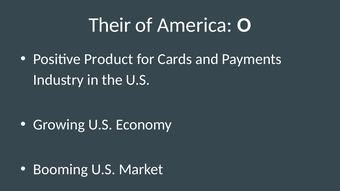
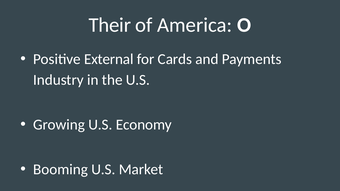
Product: Product -> External
